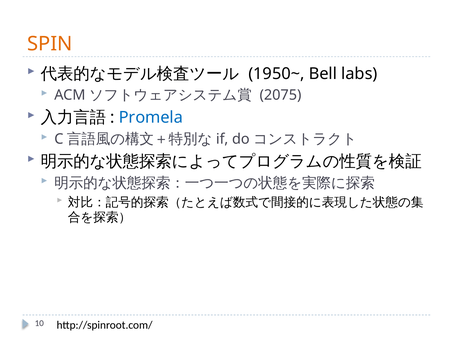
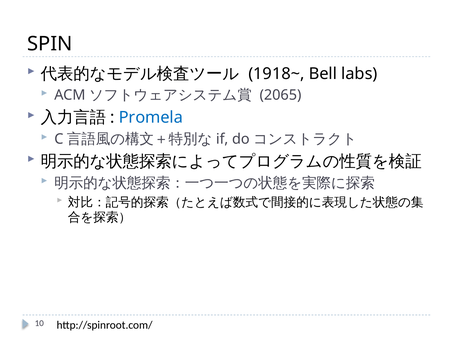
SPIN colour: orange -> black
1950~: 1950~ -> 1918~
2075: 2075 -> 2065
